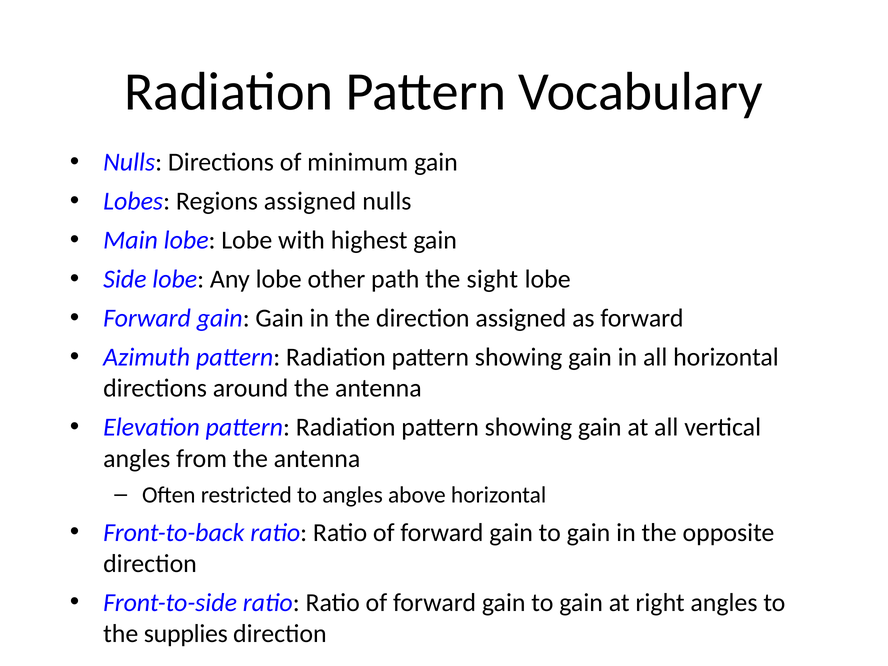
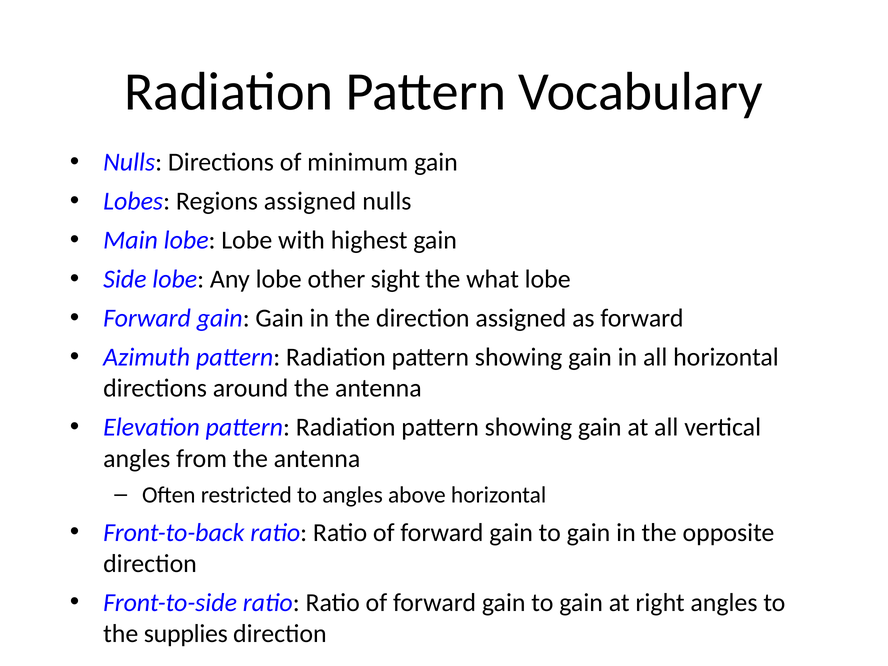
path: path -> sight
sight: sight -> what
